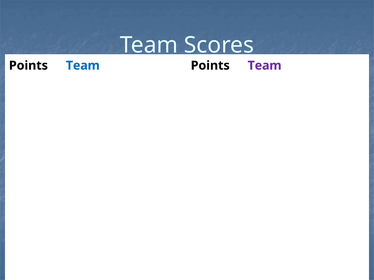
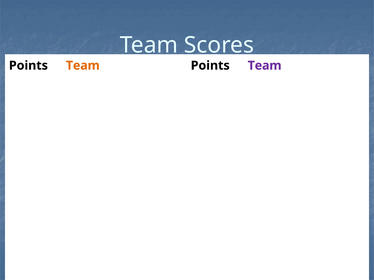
Team at (83, 66) colour: blue -> orange
